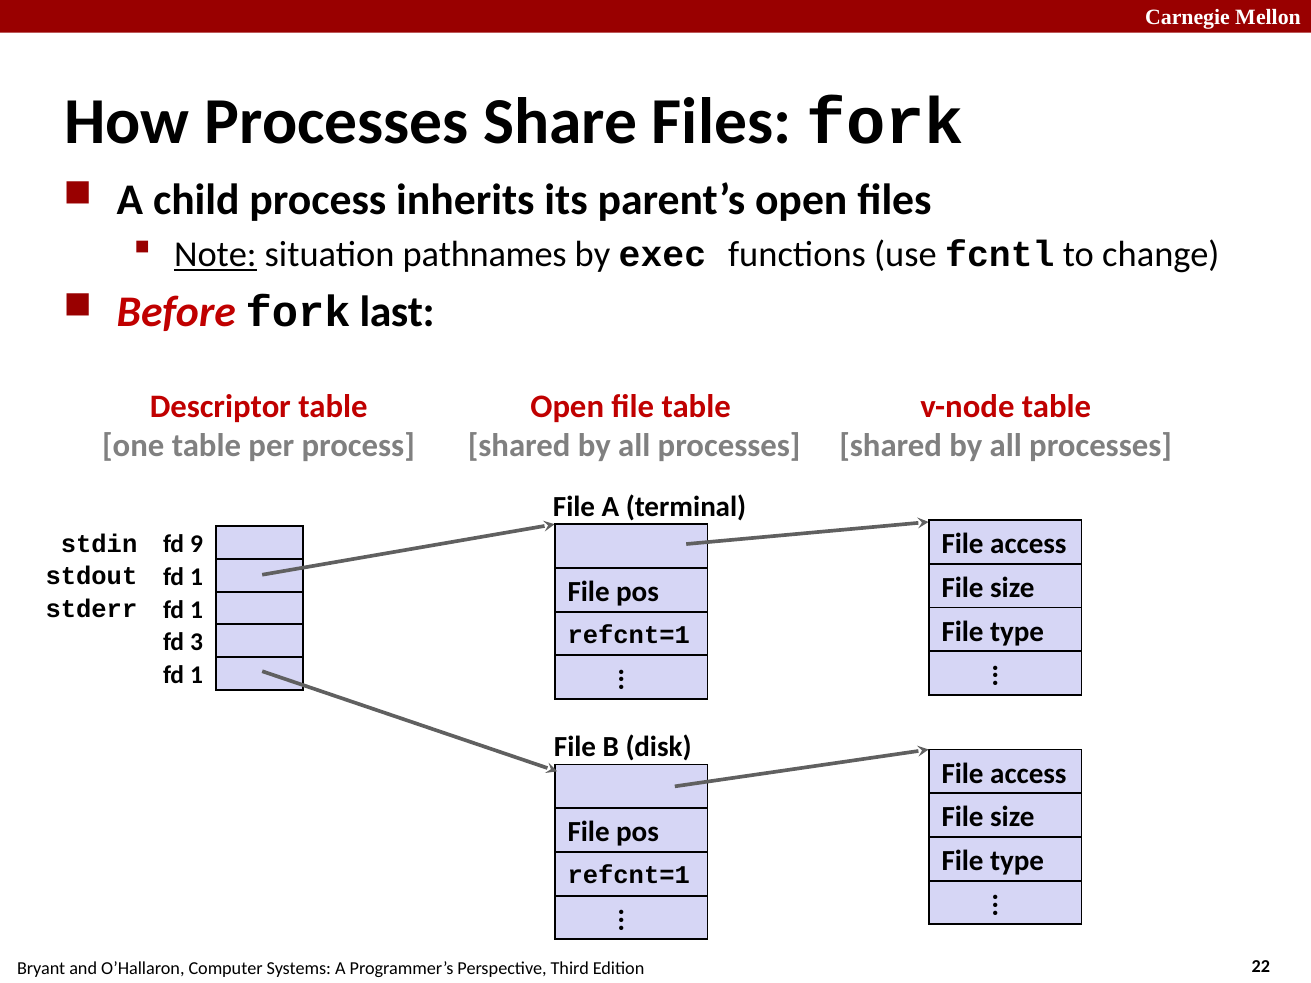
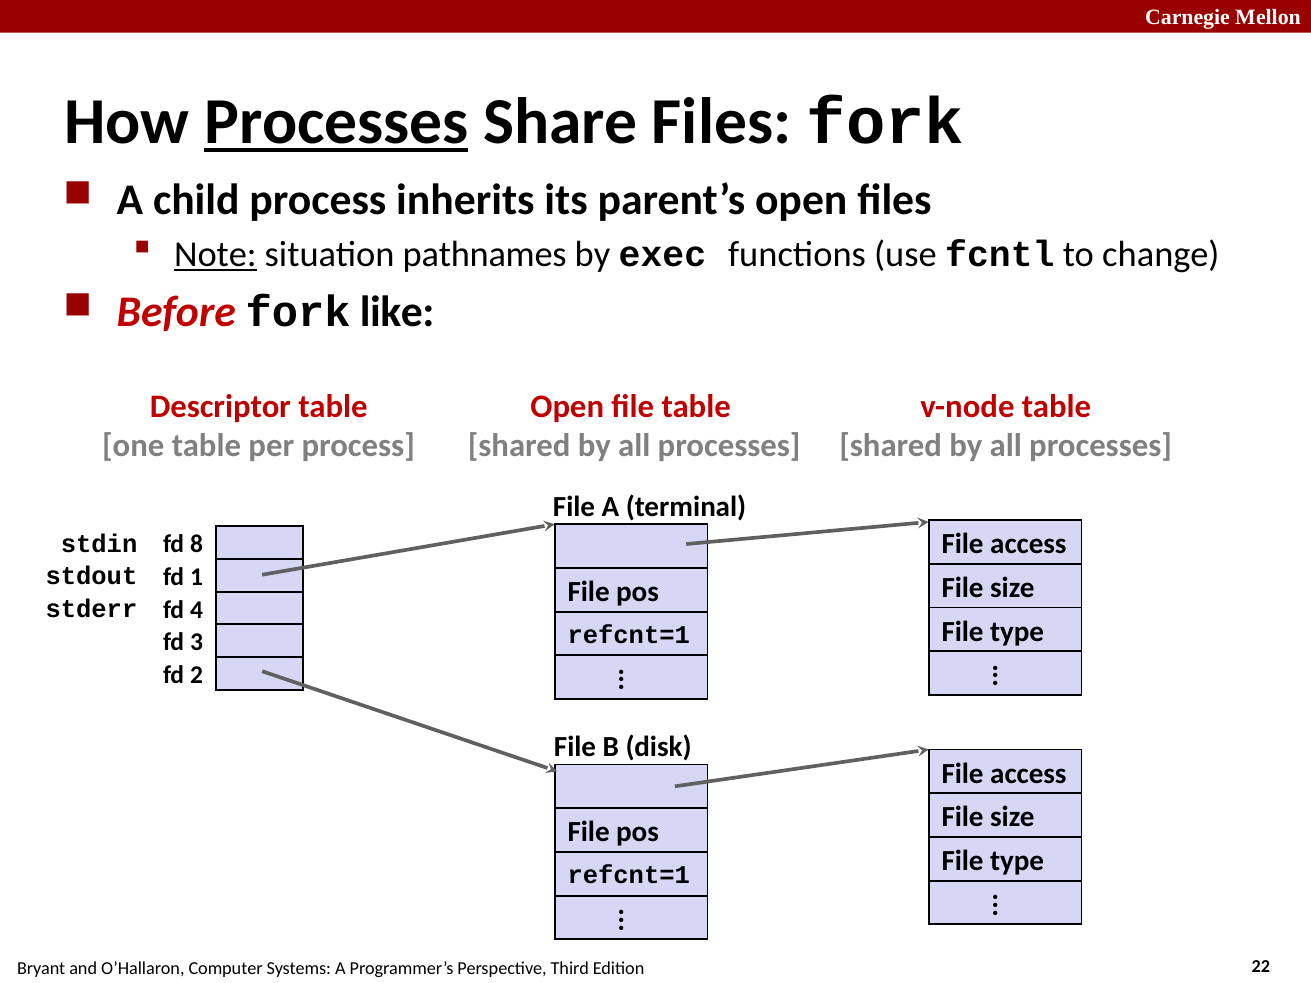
Processes at (336, 122) underline: none -> present
last: last -> like
9: 9 -> 8
1 at (197, 610): 1 -> 4
1 at (197, 675): 1 -> 2
